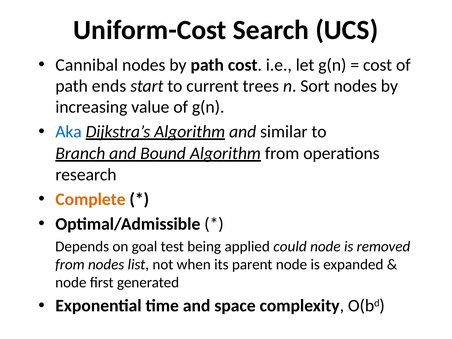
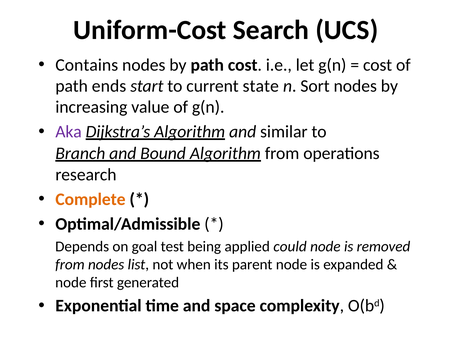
Cannibal: Cannibal -> Contains
trees: trees -> state
Aka colour: blue -> purple
